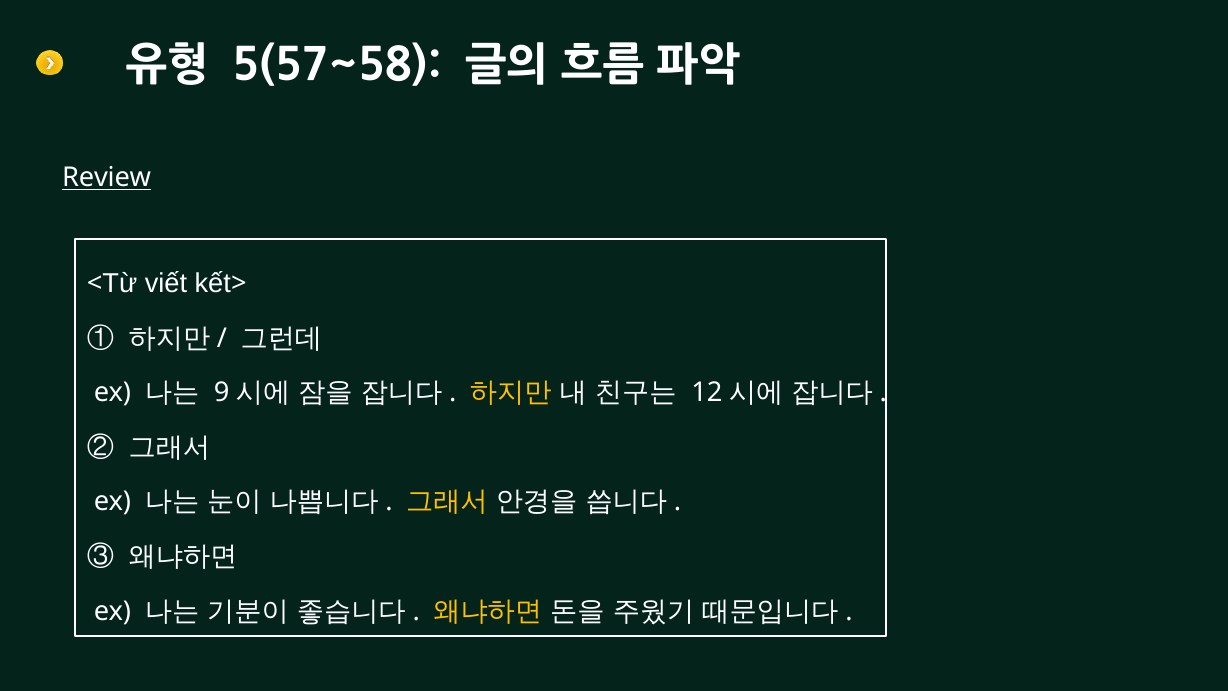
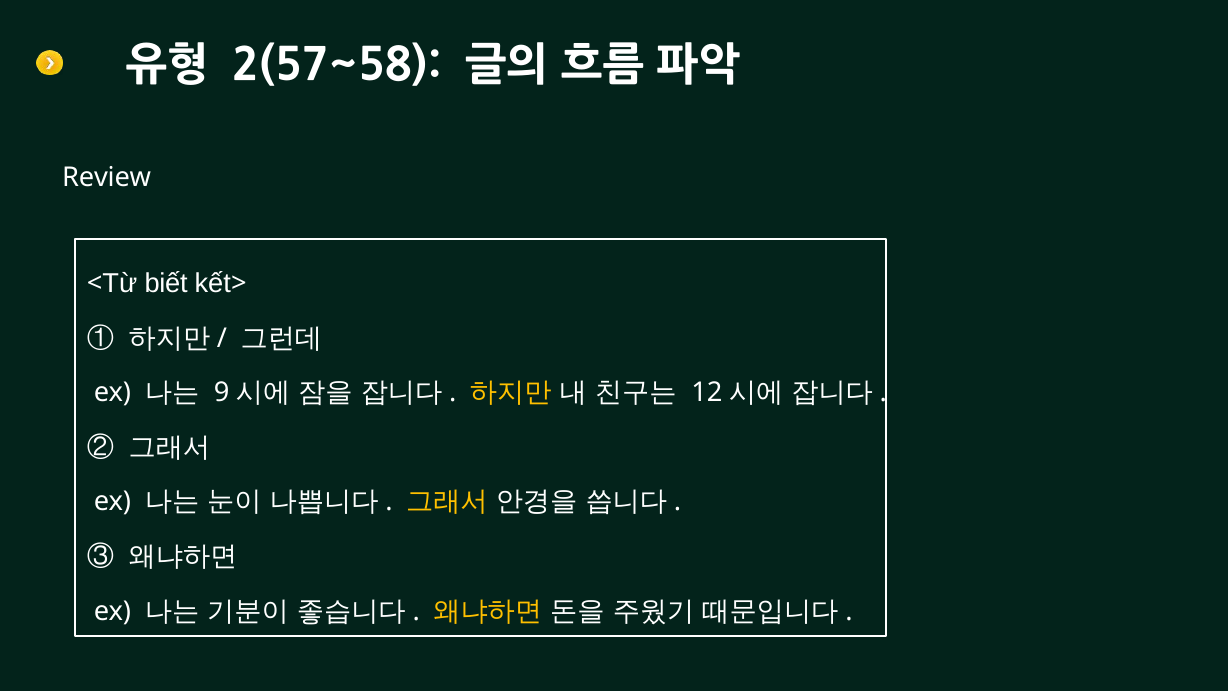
5(57~58: 5(57~58 -> 2(57~58
Review underline: present -> none
viết: viết -> biết
